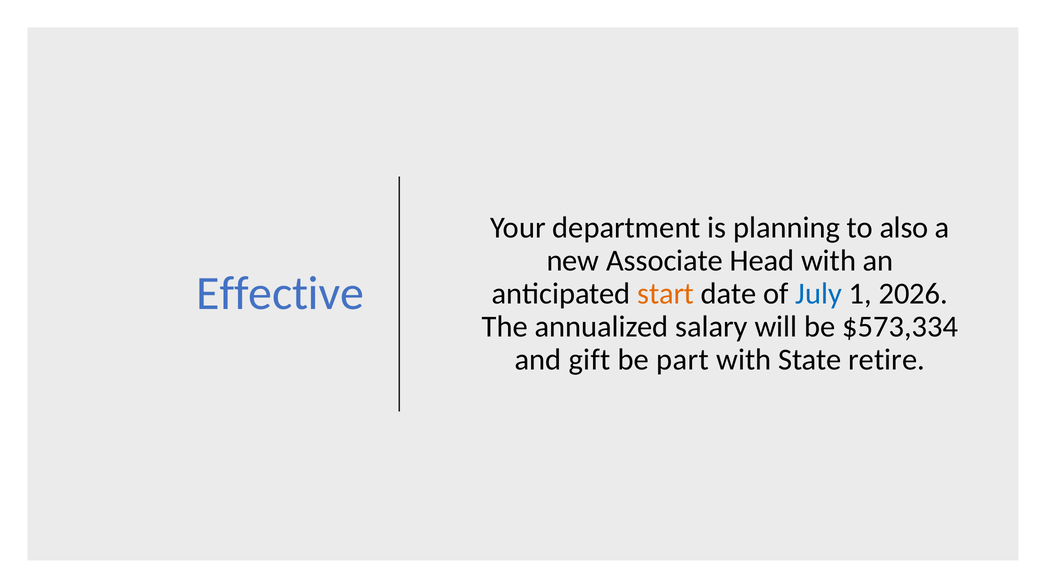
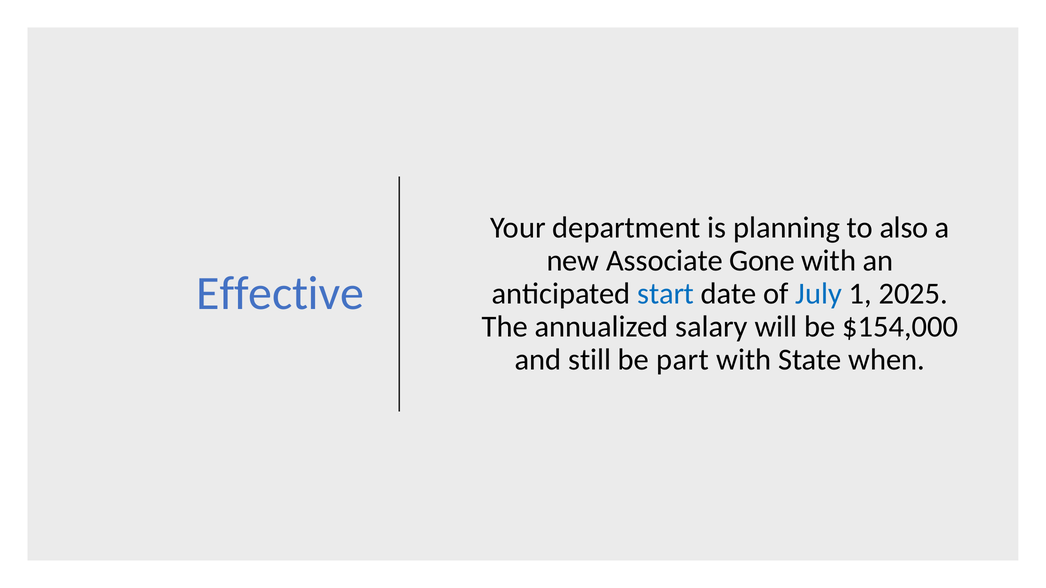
Head: Head -> Gone
start colour: orange -> blue
2026: 2026 -> 2025
$573,334: $573,334 -> $154,000
gift: gift -> still
retire: retire -> when
